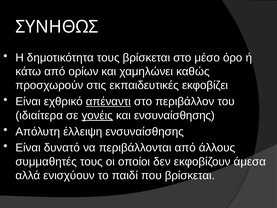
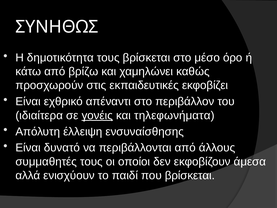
ορίων: ορίων -> βρίζω
απέναντι underline: present -> none
και ενσυναίσθησης: ενσυναίσθησης -> τηλεφωνήματα
